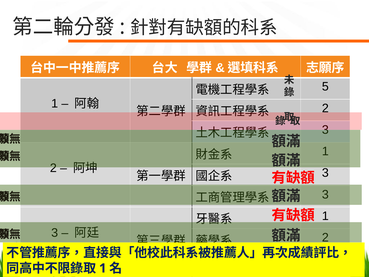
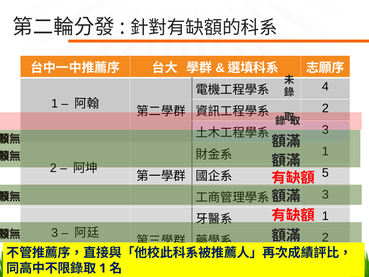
5: 5 -> 4
3 at (325, 173): 3 -> 5
